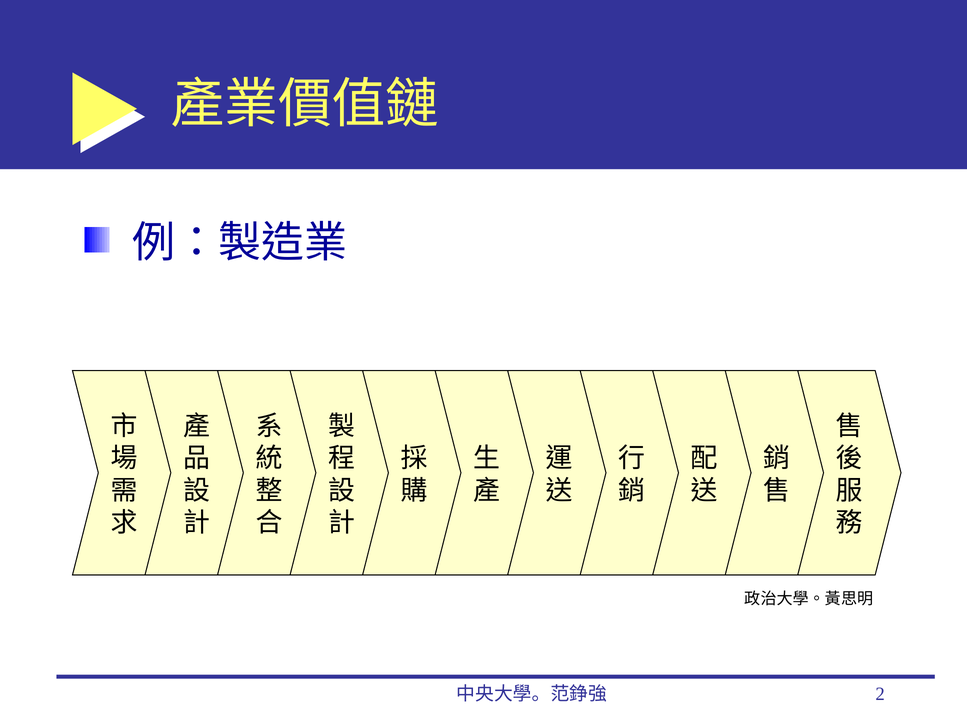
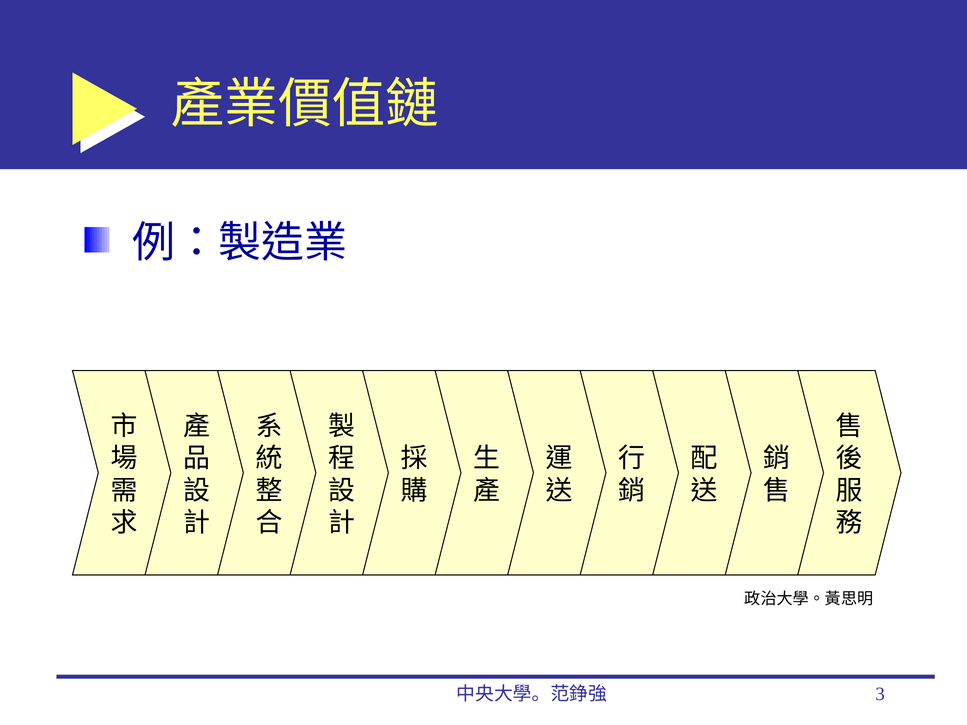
2: 2 -> 3
